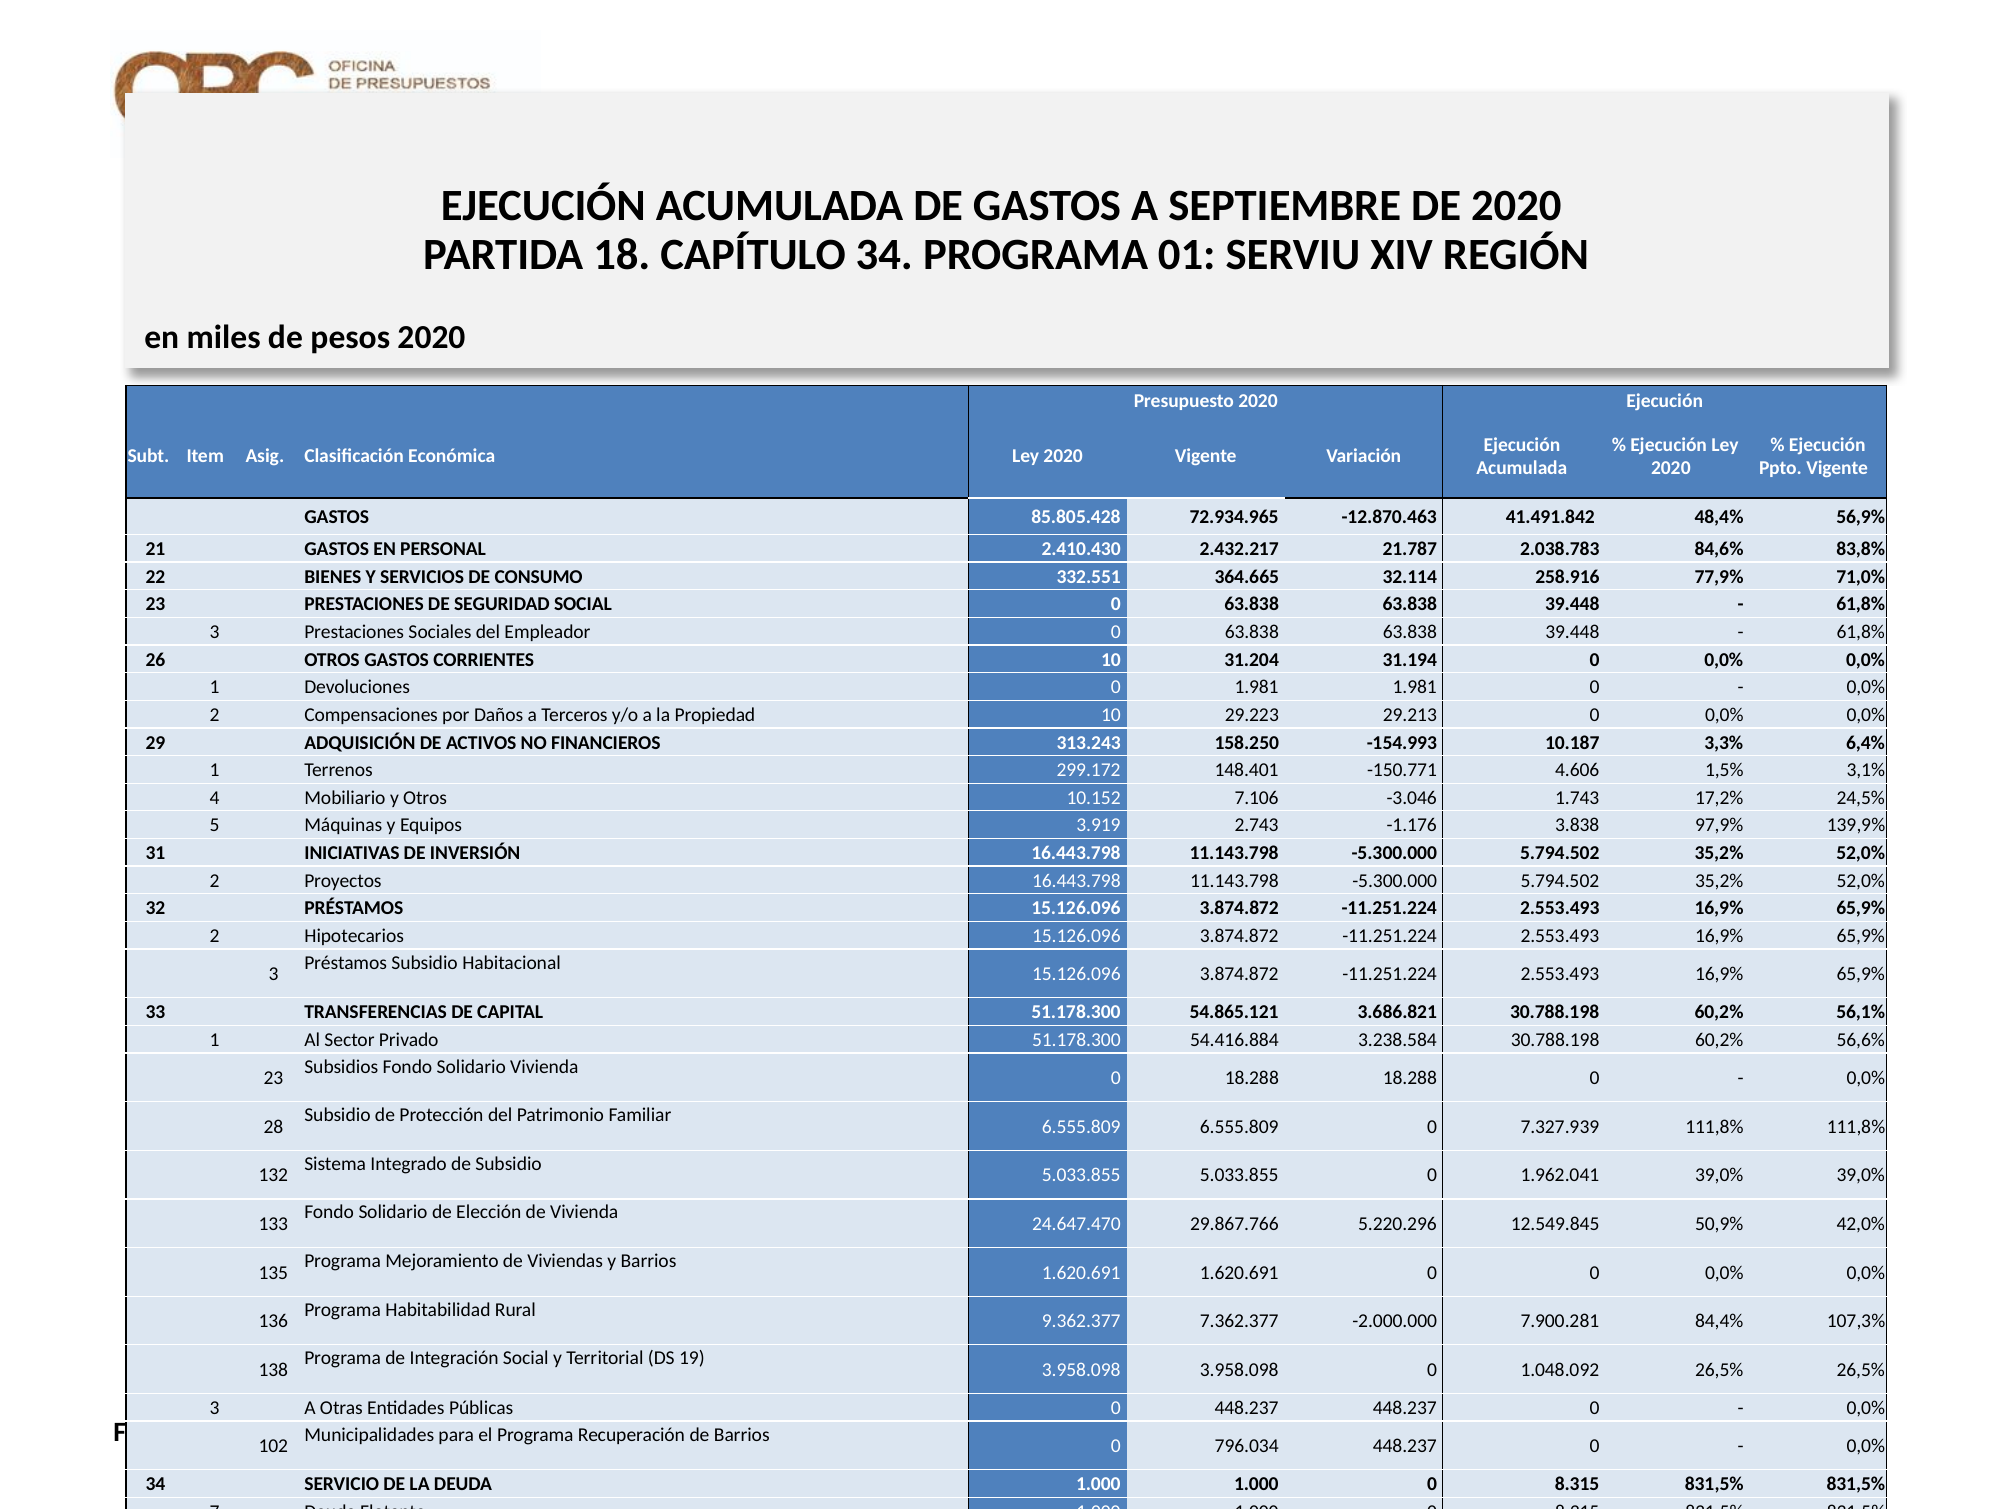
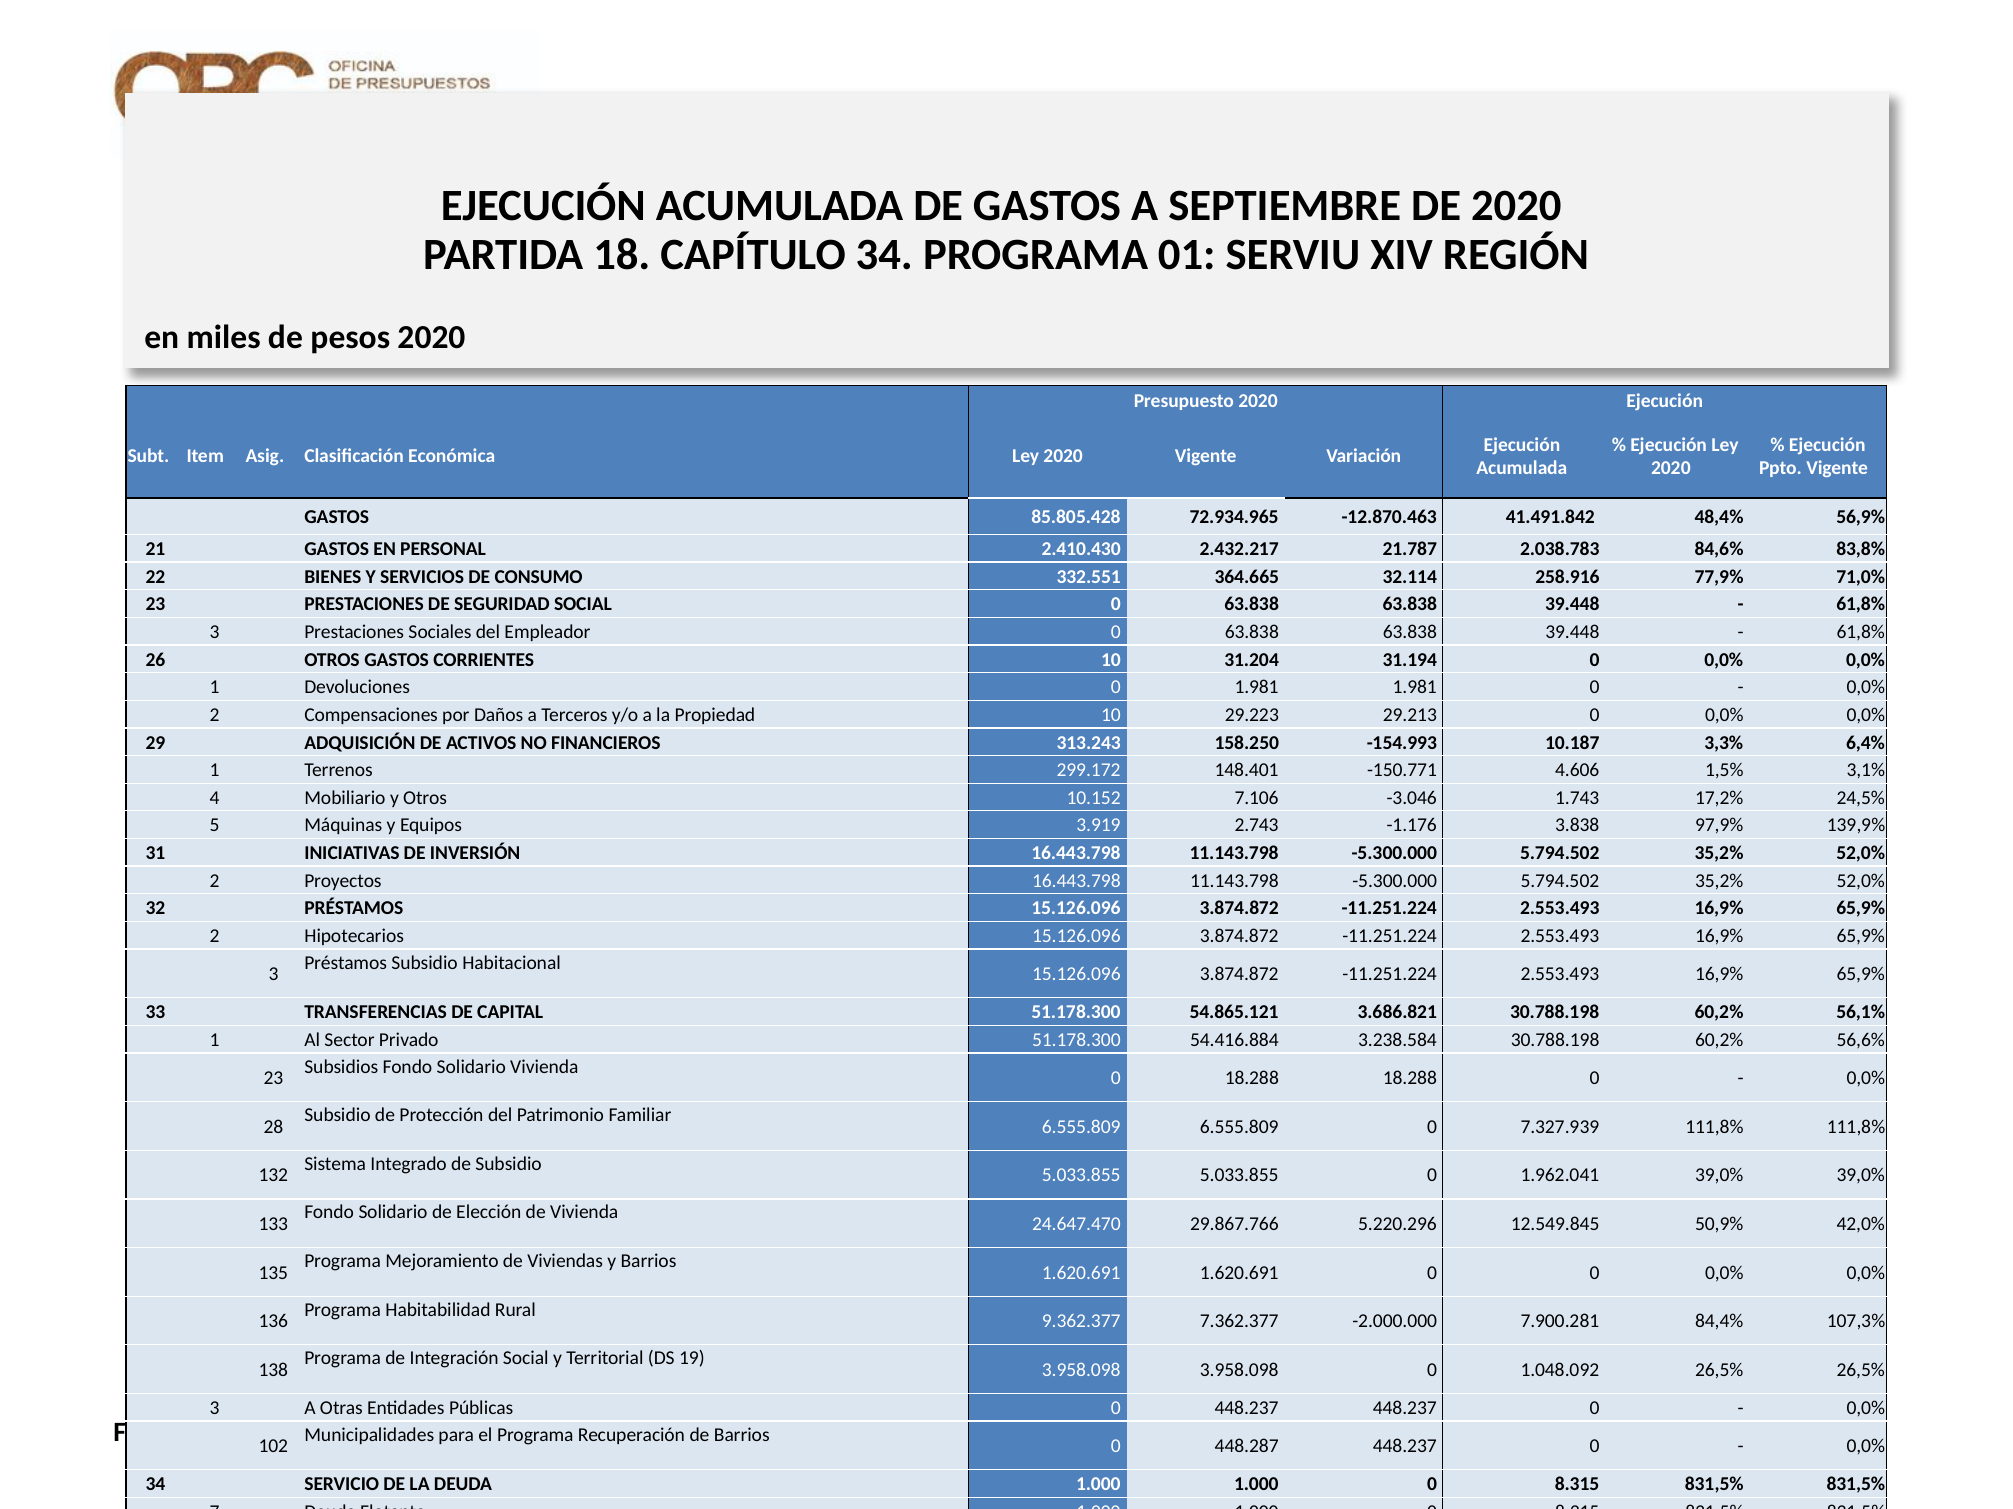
796.034: 796.034 -> 448.287
